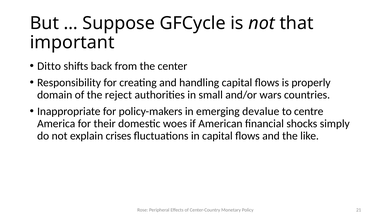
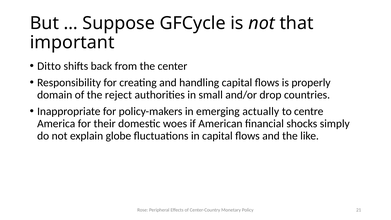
wars: wars -> drop
devalue: devalue -> actually
crises: crises -> globe
